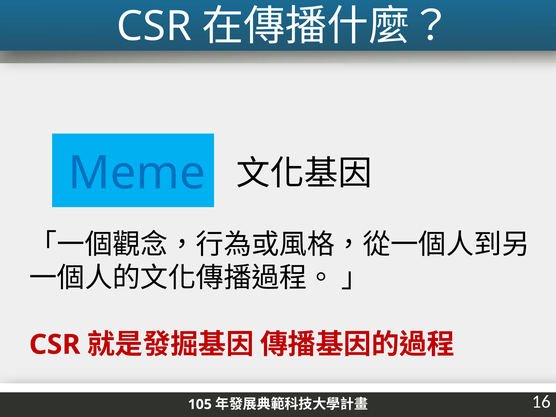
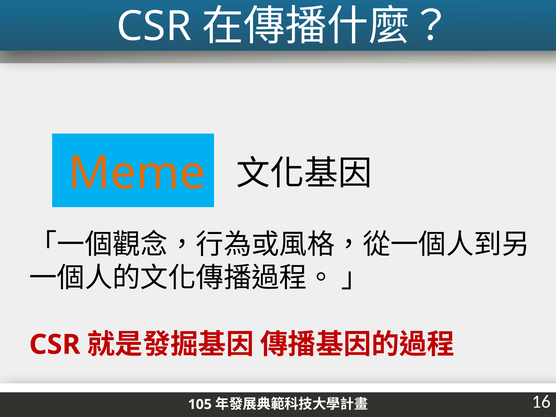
Meme colour: blue -> orange
